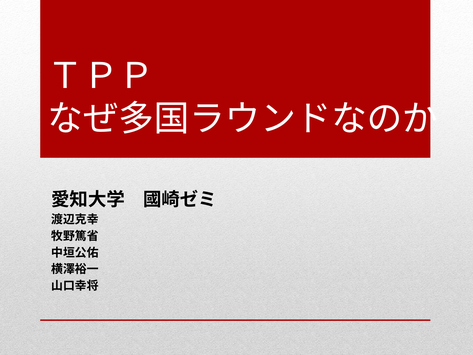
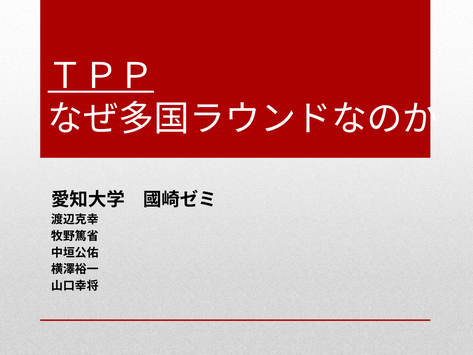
ＴＰＰ underline: none -> present
